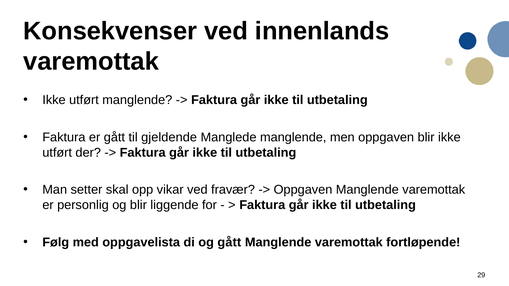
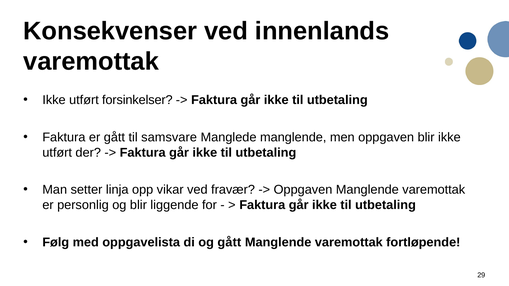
utført manglende: manglende -> forsinkelser
gjeldende: gjeldende -> samsvare
skal: skal -> linja
